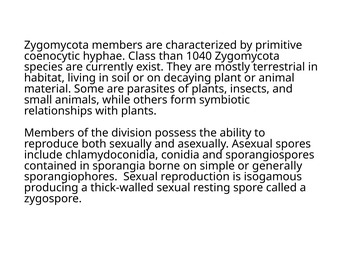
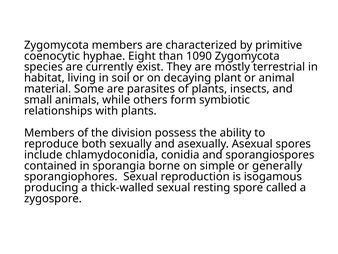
Class: Class -> Eight
1040: 1040 -> 1090
